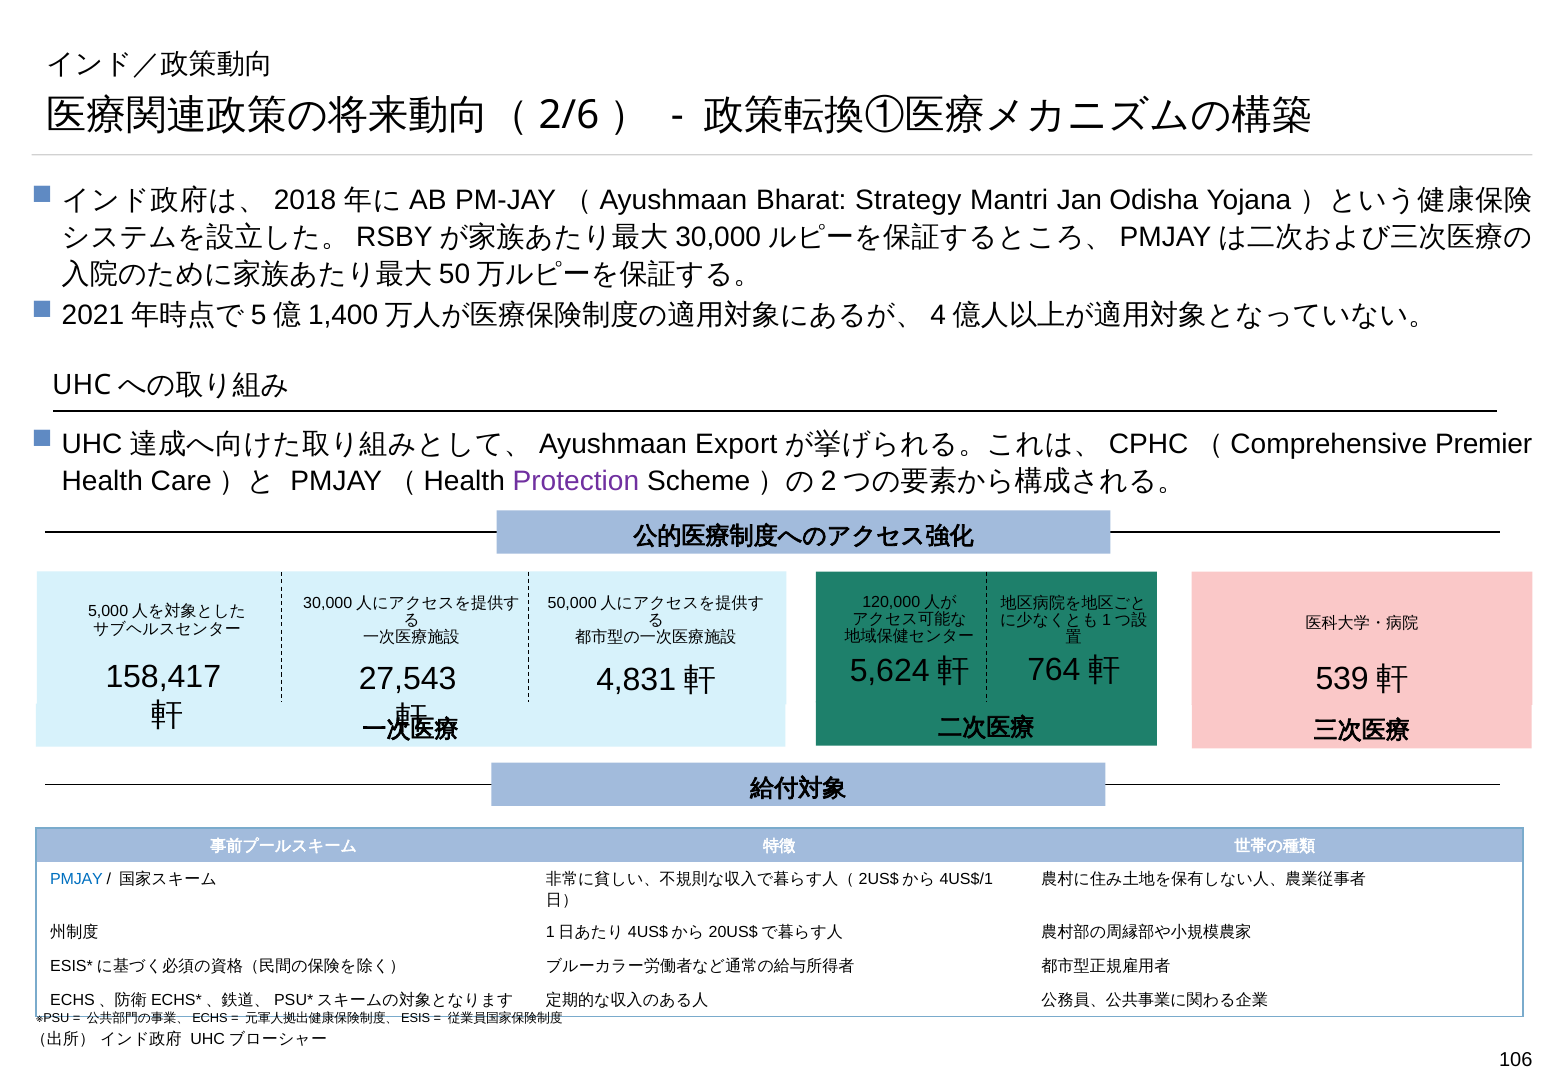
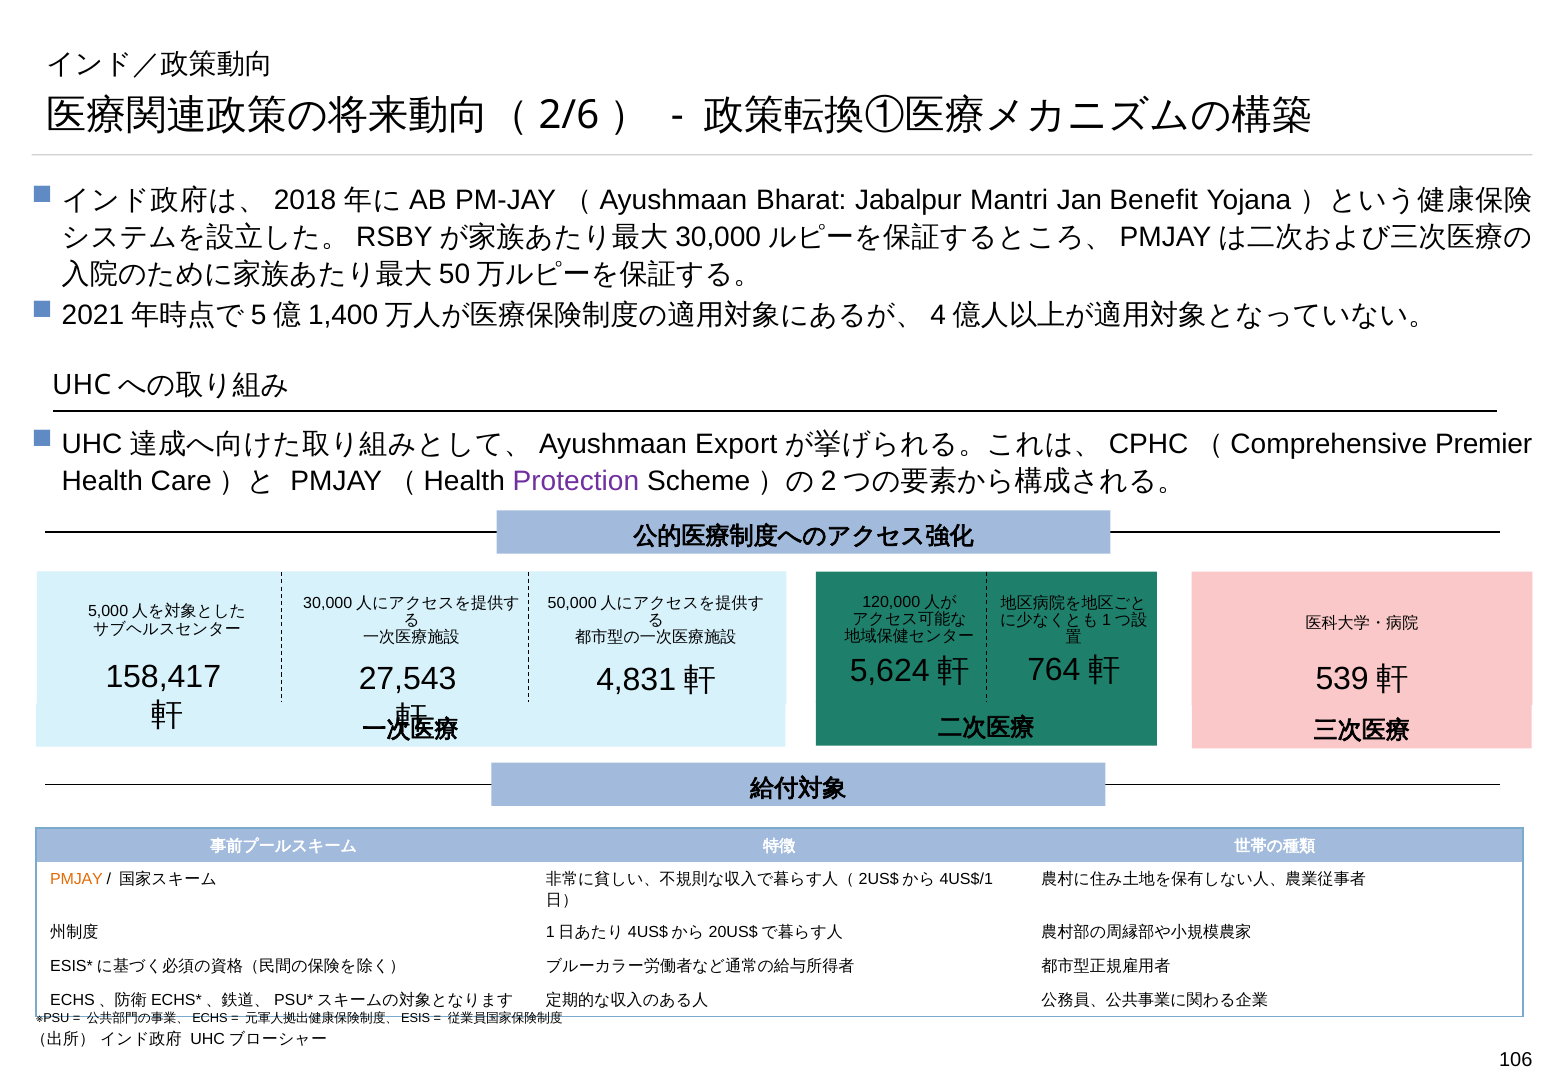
Strategy: Strategy -> Jabalpur
Odisha: Odisha -> Benefit
PMJAY colour: blue -> orange
